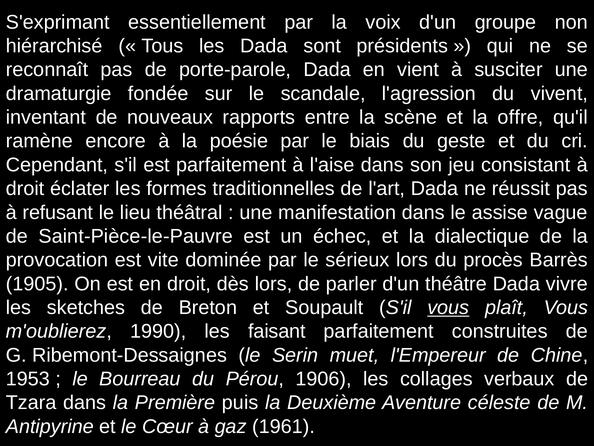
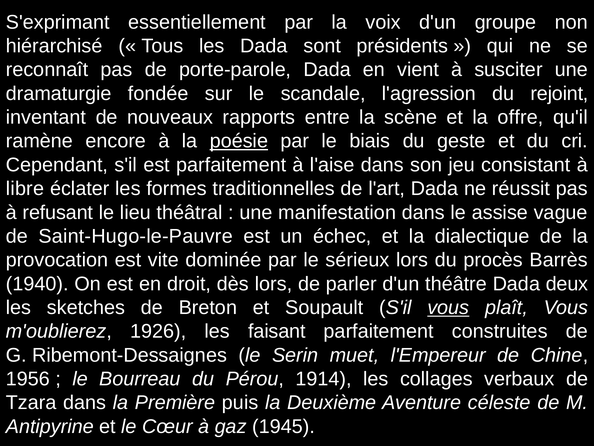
vivent: vivent -> rejoint
poésie underline: none -> present
droit at (25, 188): droit -> libre
Saint-Pièce-le-Pauvre: Saint-Pièce-le-Pauvre -> Saint-Hugo-le-Pauvre
1905: 1905 -> 1940
vivre: vivre -> deux
1990: 1990 -> 1926
1953: 1953 -> 1956
1906: 1906 -> 1914
1961: 1961 -> 1945
